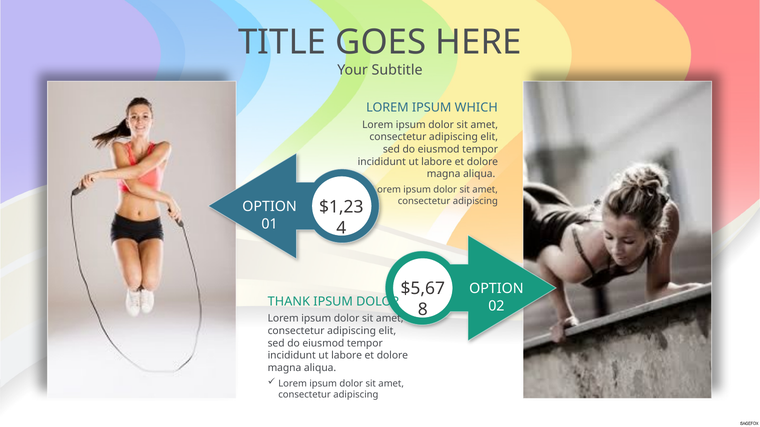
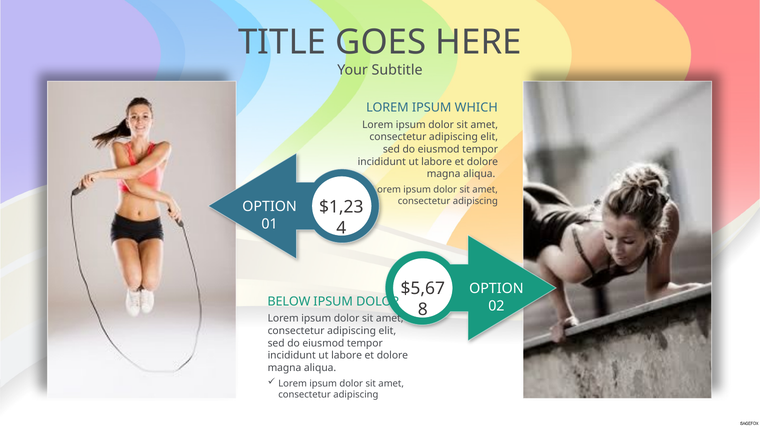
THANK: THANK -> BELOW
